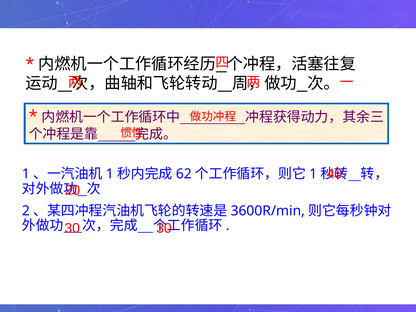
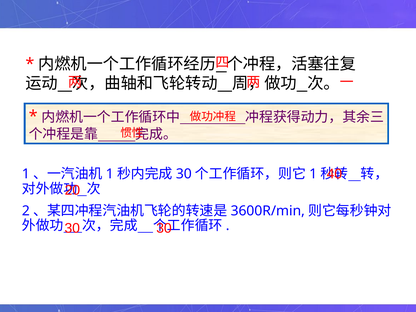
62 at (184, 174): 62 -> 30
